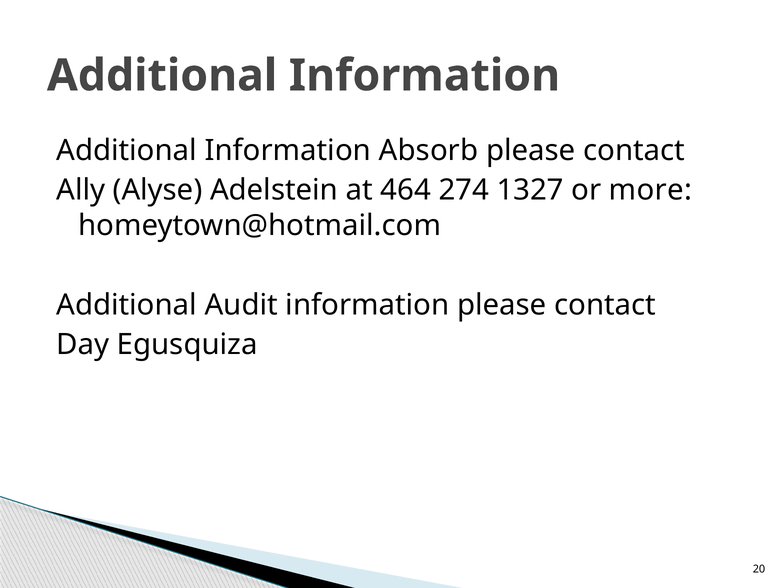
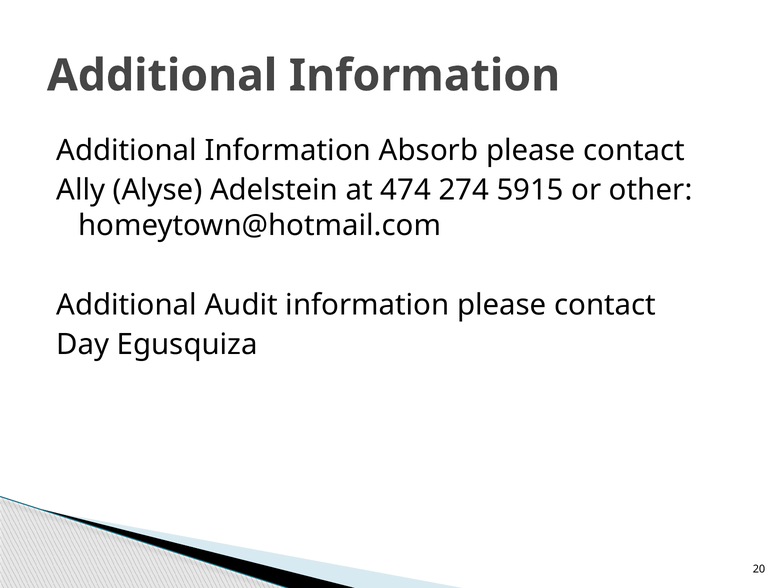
464: 464 -> 474
1327: 1327 -> 5915
more: more -> other
